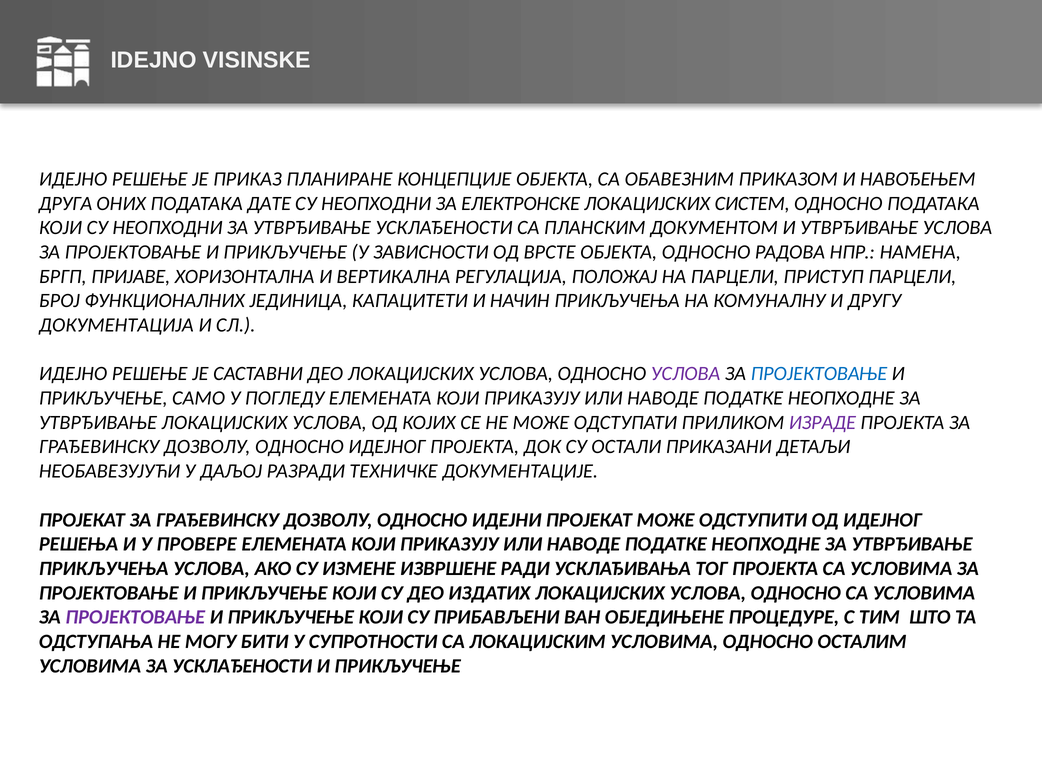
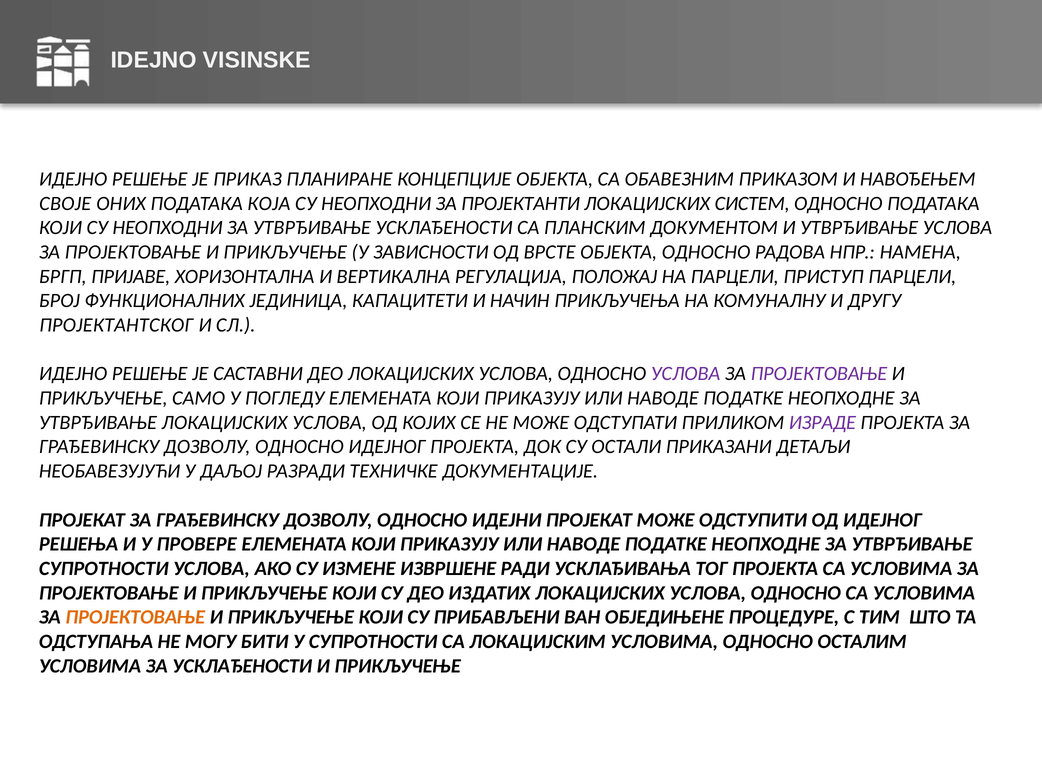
ДРУГА: ДРУГА -> СВОЈЕ
ДАТЕ: ДАТЕ -> КОЈА
ЕЛЕКТРОНСКE: ЕЛЕКТРОНСКE -> ПРОЈЕКТАНТИ
ДОКУМЕНТАЦИЈА: ДОКУМЕНТАЦИЈА -> ПРОЈЕКТАНТСКОГ
ПРОЈЕКТОВАЊЕ at (819, 374) colour: blue -> purple
ПРИКЉУЧЕЊА at (104, 568): ПРИКЉУЧЕЊА -> СУПРОТНОСТИ
ПРОЈЕКТОВАЊЕ at (135, 617) colour: purple -> orange
